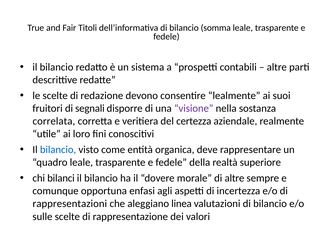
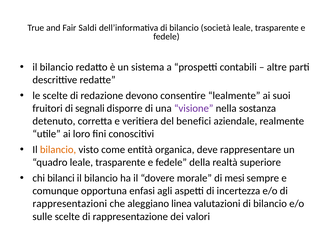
Titoli: Titoli -> Saldi
somma: somma -> società
correlata: correlata -> detenuto
certezza: certezza -> benefici
bilancio at (58, 150) colour: blue -> orange
di altre: altre -> mesi
